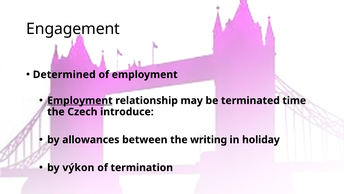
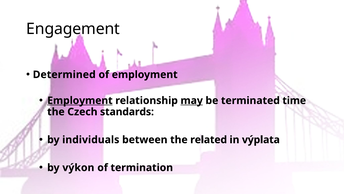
may underline: none -> present
introduce: introduce -> standards
allowances: allowances -> individuals
writing: writing -> related
holiday: holiday -> výplata
